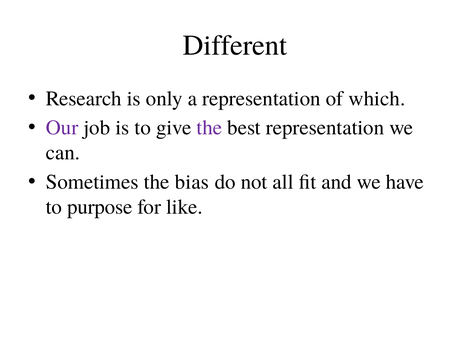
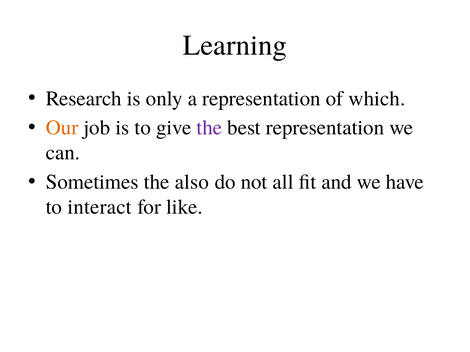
Different: Different -> Learning
Our colour: purple -> orange
bias: bias -> also
purpose: purpose -> interact
